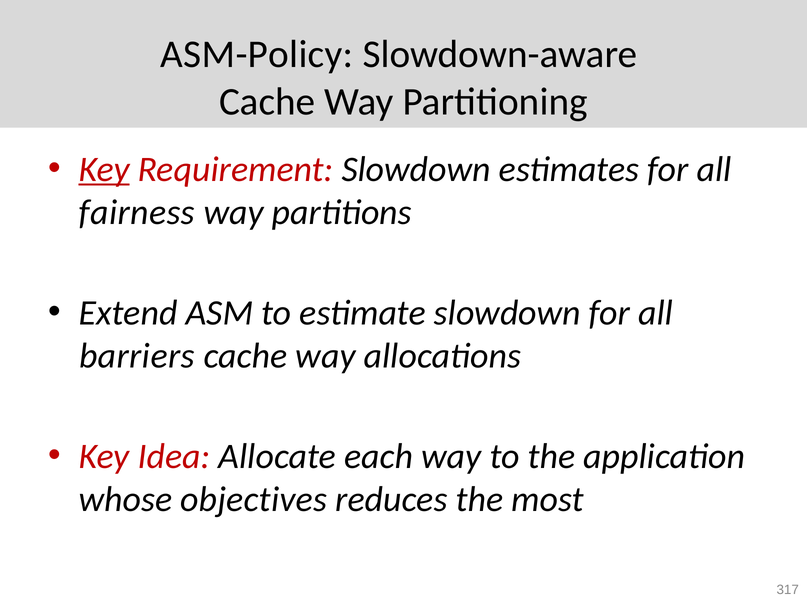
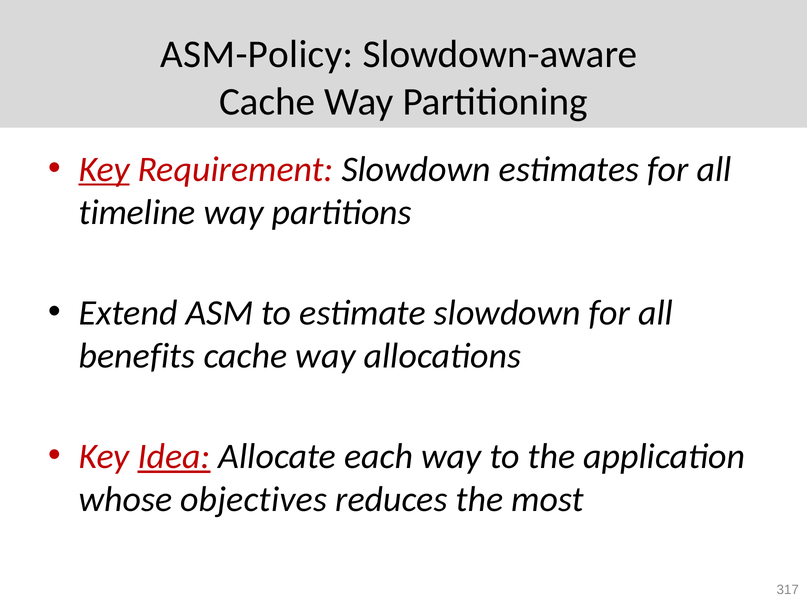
fairness: fairness -> timeline
barriers: barriers -> benefits
Idea underline: none -> present
